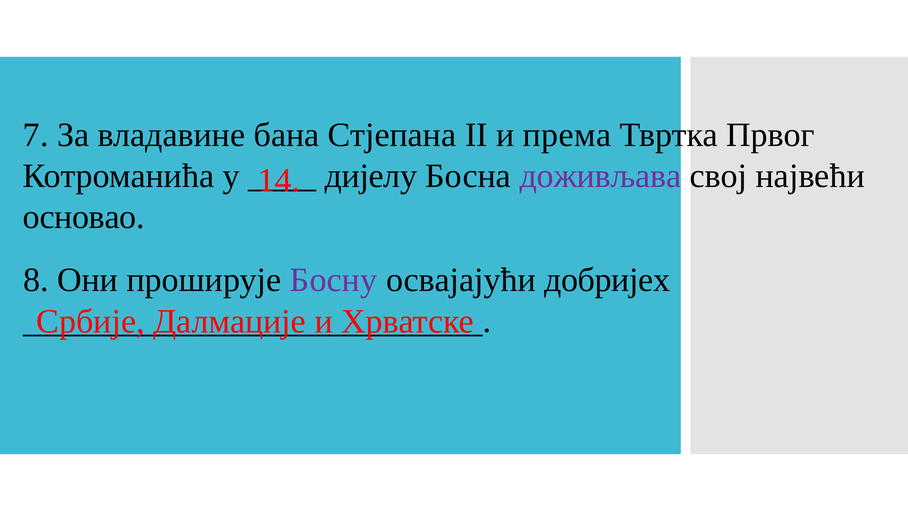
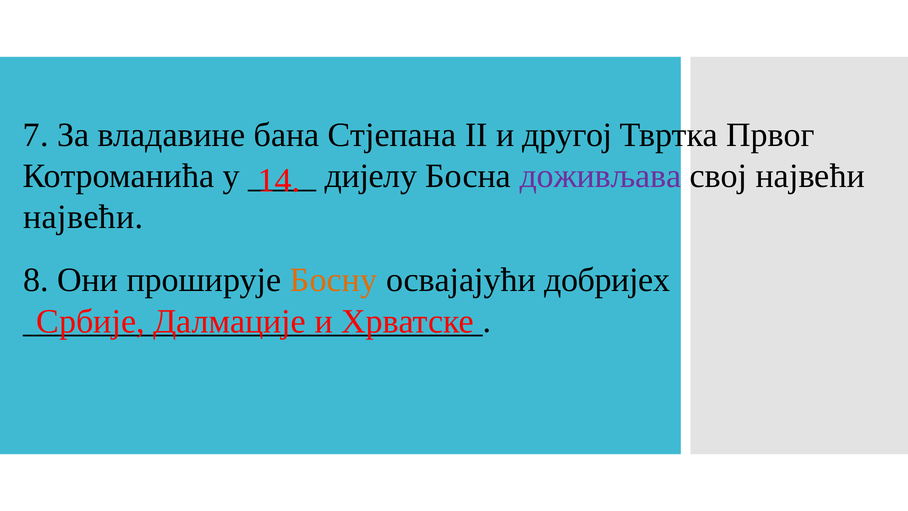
према: према -> другој
основао at (84, 217): основао -> највећи
Босну colour: purple -> orange
